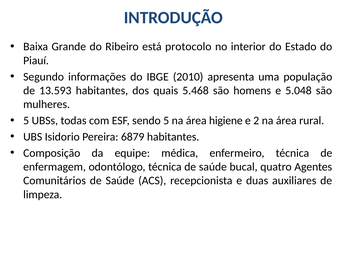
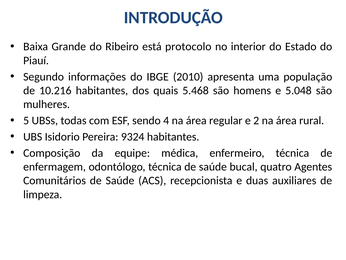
13.593: 13.593 -> 10.216
sendo 5: 5 -> 4
higiene: higiene -> regular
6879: 6879 -> 9324
